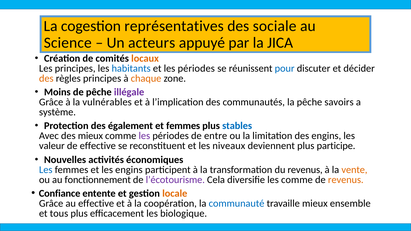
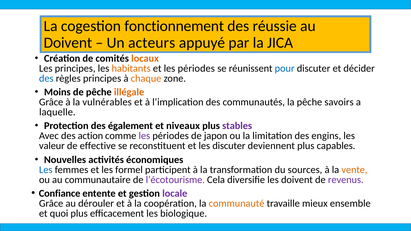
représentatives: représentatives -> fonctionnement
sociale: sociale -> réussie
Science at (68, 43): Science -> Doivent
habitants colour: blue -> orange
des at (46, 78) colour: orange -> blue
illégale colour: purple -> orange
système: système -> laquelle
et femmes: femmes -> niveaux
stables colour: blue -> purple
des mieux: mieux -> action
entre: entre -> japon
les niveaux: niveaux -> discuter
participe: participe -> capables
les engins: engins -> formel
du revenus: revenus -> sources
fonctionnement: fonctionnement -> communautaire
les comme: comme -> doivent
revenus at (346, 180) colour: orange -> purple
locale colour: orange -> purple
au effective: effective -> dérouler
communauté colour: blue -> orange
tous: tous -> quoi
